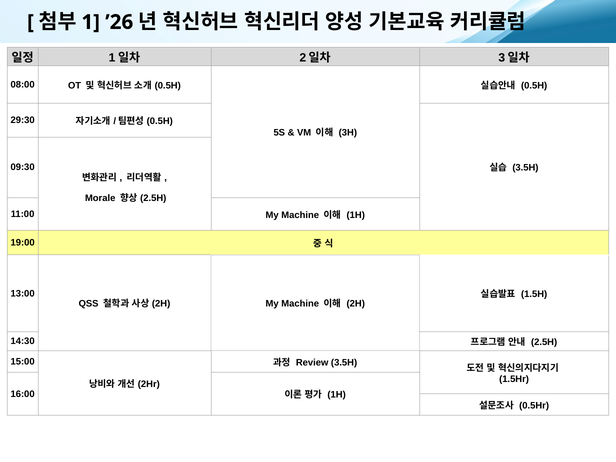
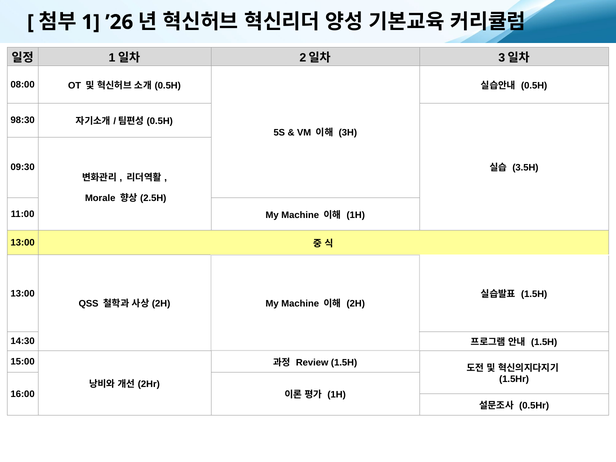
29:30: 29:30 -> 98:30
19:00 at (23, 243): 19:00 -> 13:00
2.5H at (544, 342): 2.5H -> 1.5H
Review 3.5H: 3.5H -> 1.5H
